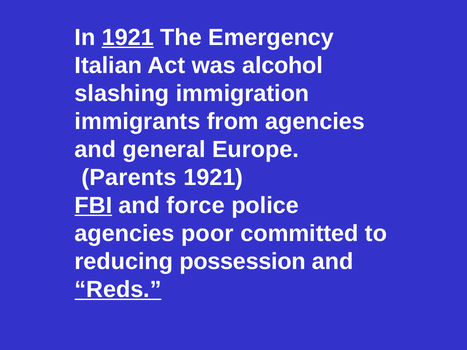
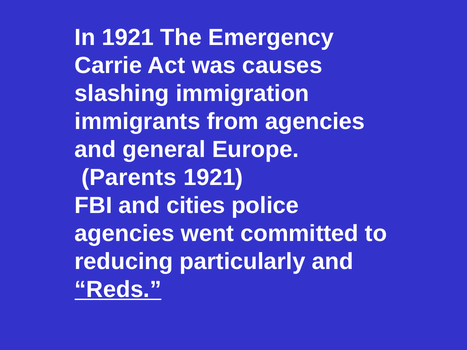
1921 at (128, 37) underline: present -> none
Italian: Italian -> Carrie
alcohol: alcohol -> causes
FBI underline: present -> none
force: force -> cities
poor: poor -> went
possession: possession -> particularly
